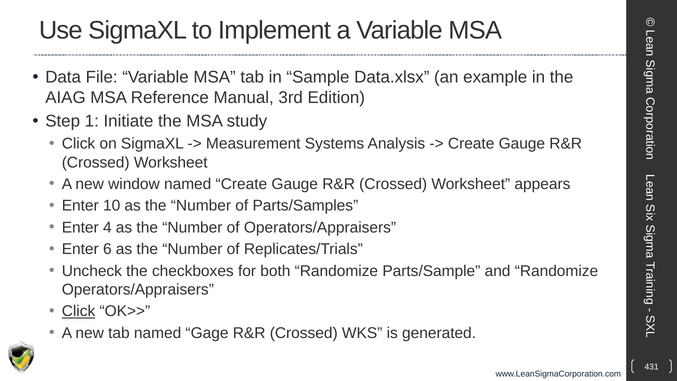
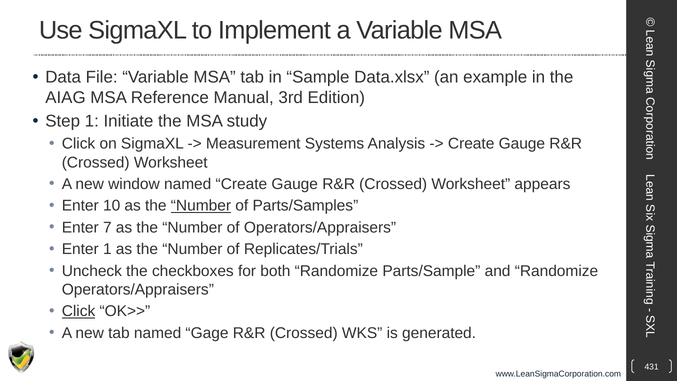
Number at (201, 206) underline: none -> present
4: 4 -> 7
Enter 6: 6 -> 1
